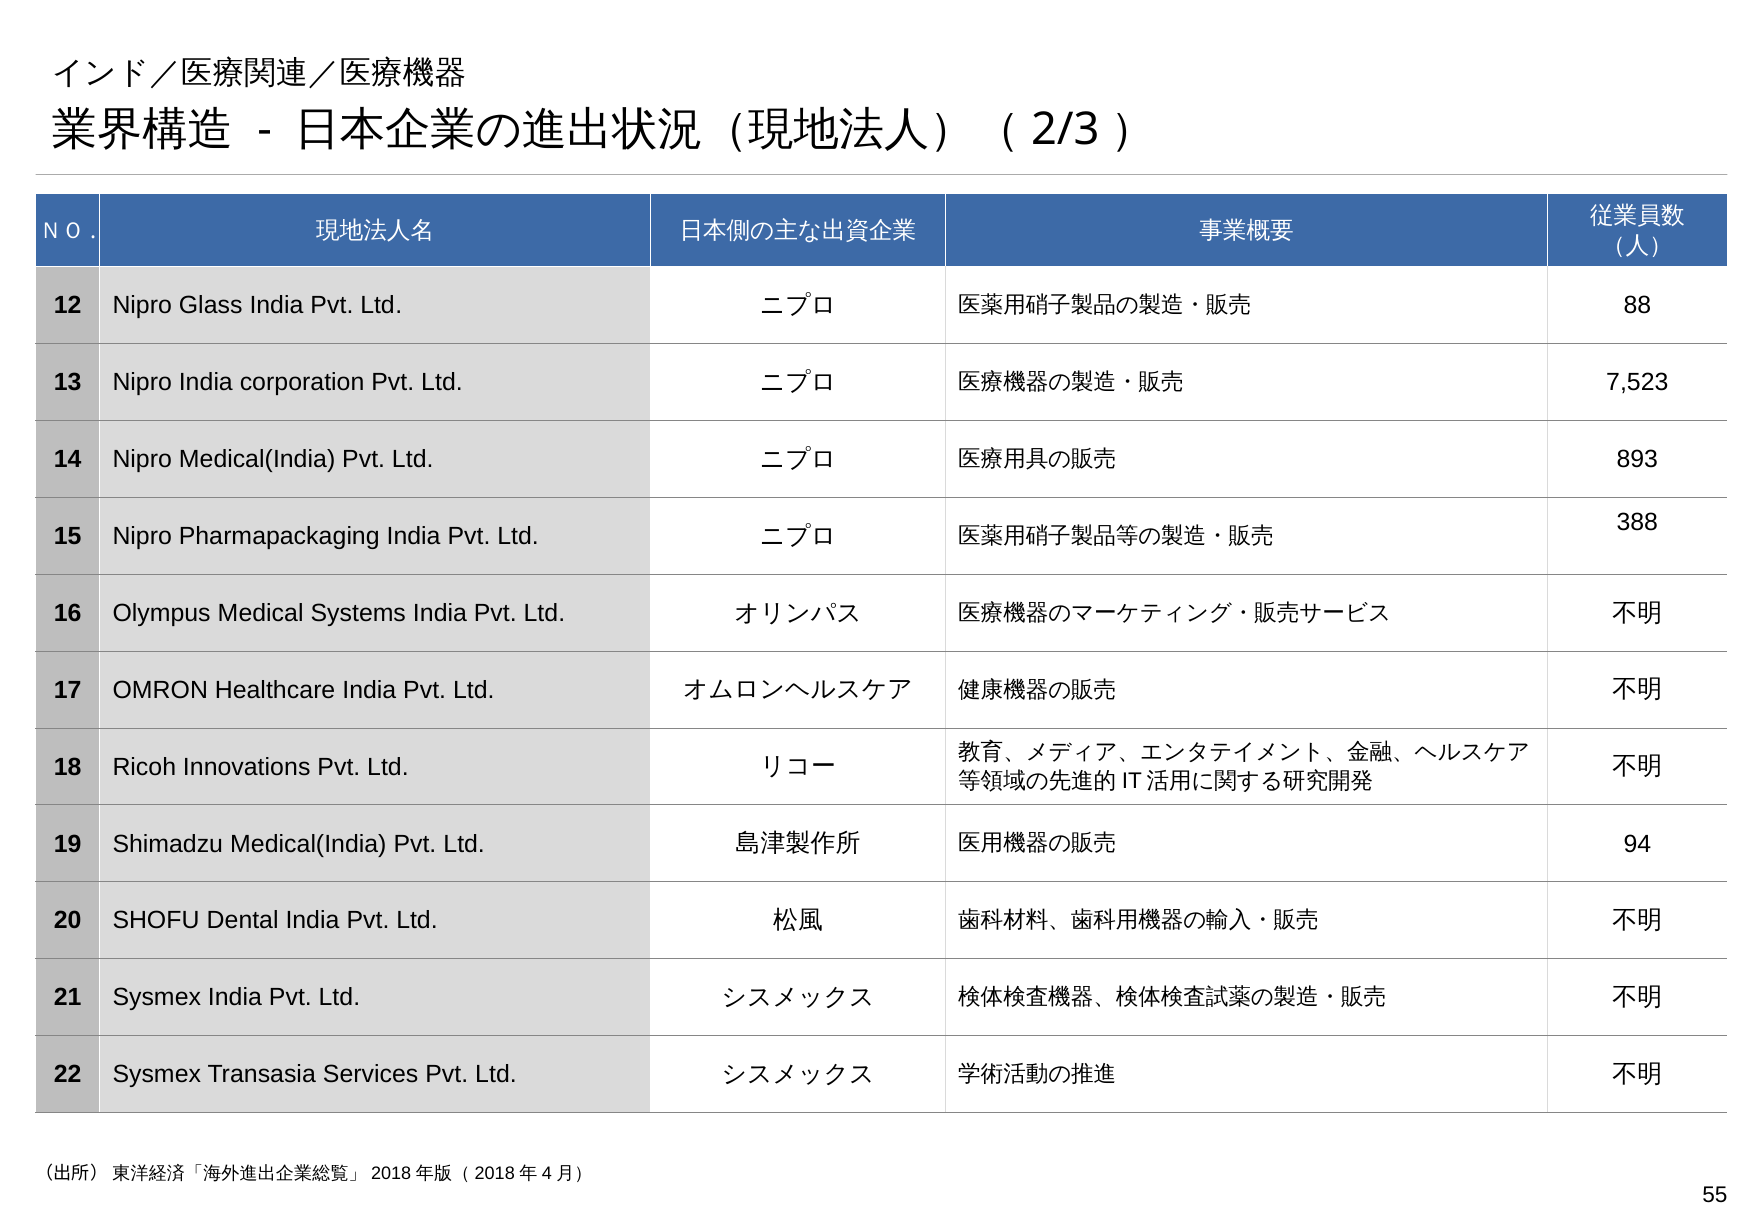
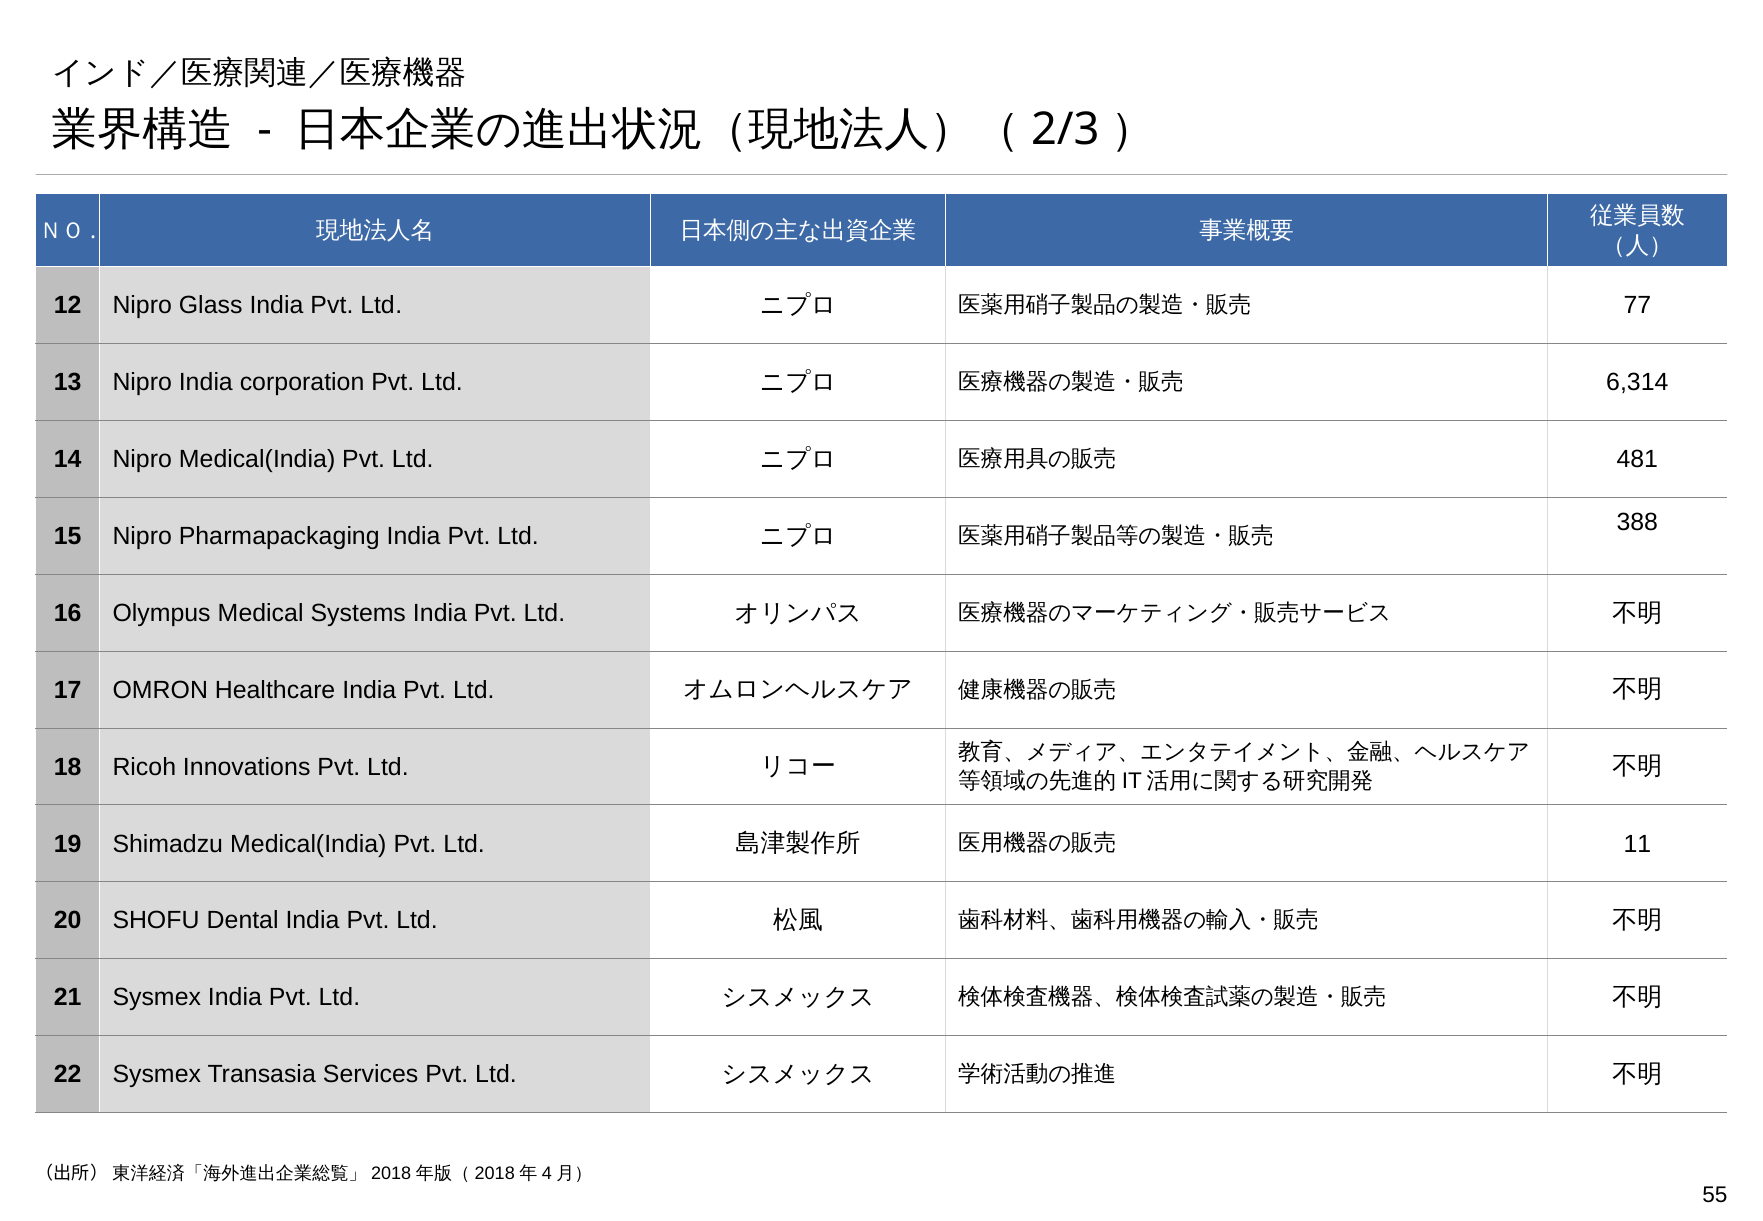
88: 88 -> 77
7,523: 7,523 -> 6,314
893: 893 -> 481
94: 94 -> 11
